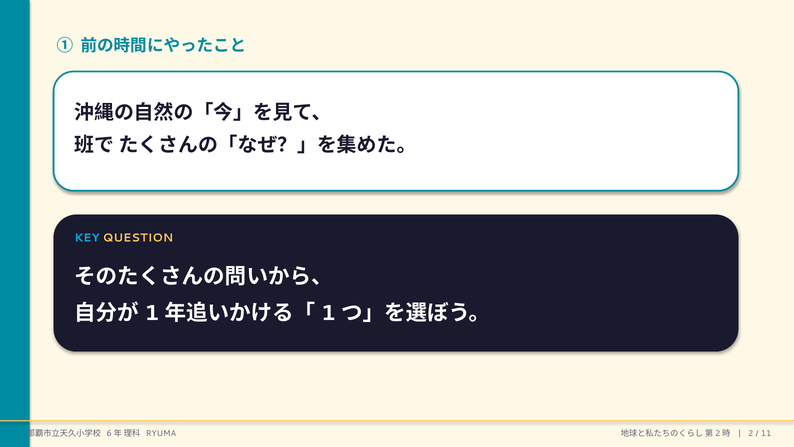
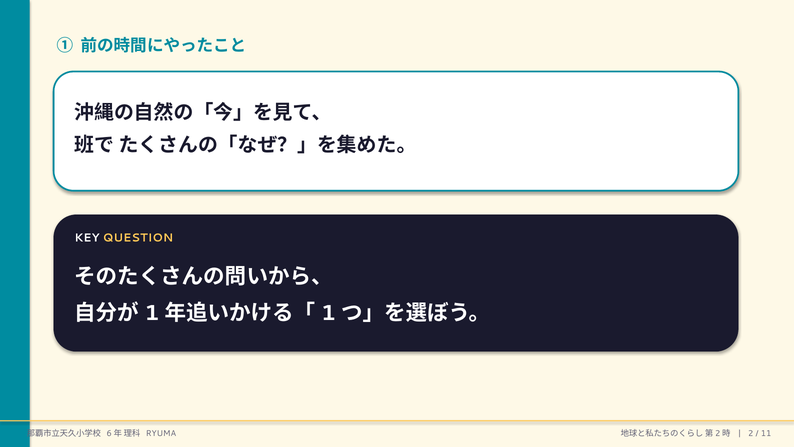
KEY colour: light blue -> white
